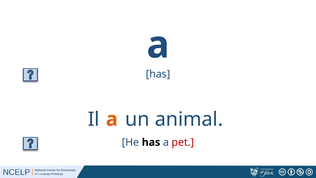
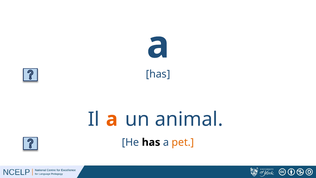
pet colour: red -> orange
